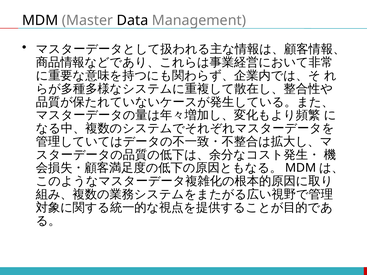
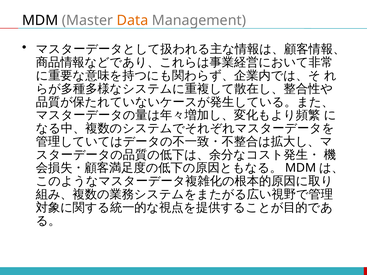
Data colour: black -> orange
